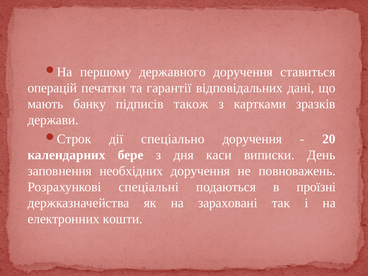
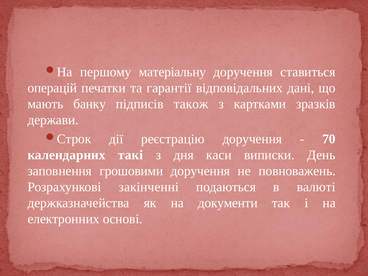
державного: державного -> матеріальну
спеціально: спеціально -> реєстрацію
20: 20 -> 70
бере: бере -> такі
необхідних: необхідних -> грошовими
спеціальні: спеціальні -> закінченні
проїзні: проїзні -> валюті
зараховані: зараховані -> документи
кошти: кошти -> основі
